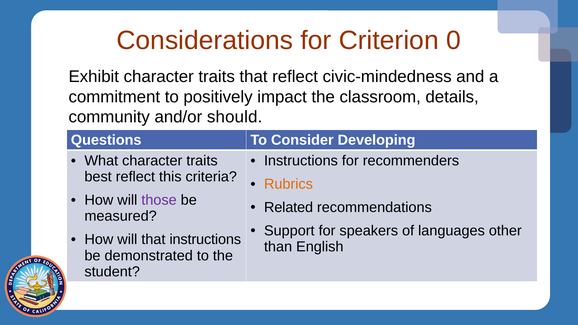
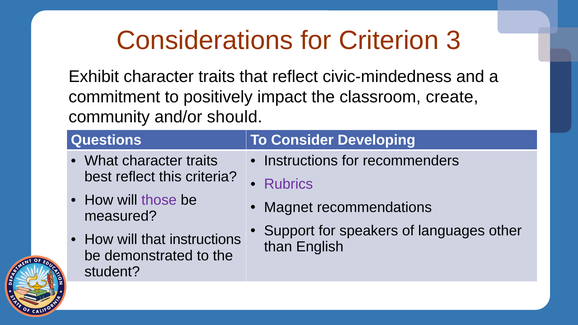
0: 0 -> 3
details: details -> create
Rubrics colour: orange -> purple
Related: Related -> Magnet
